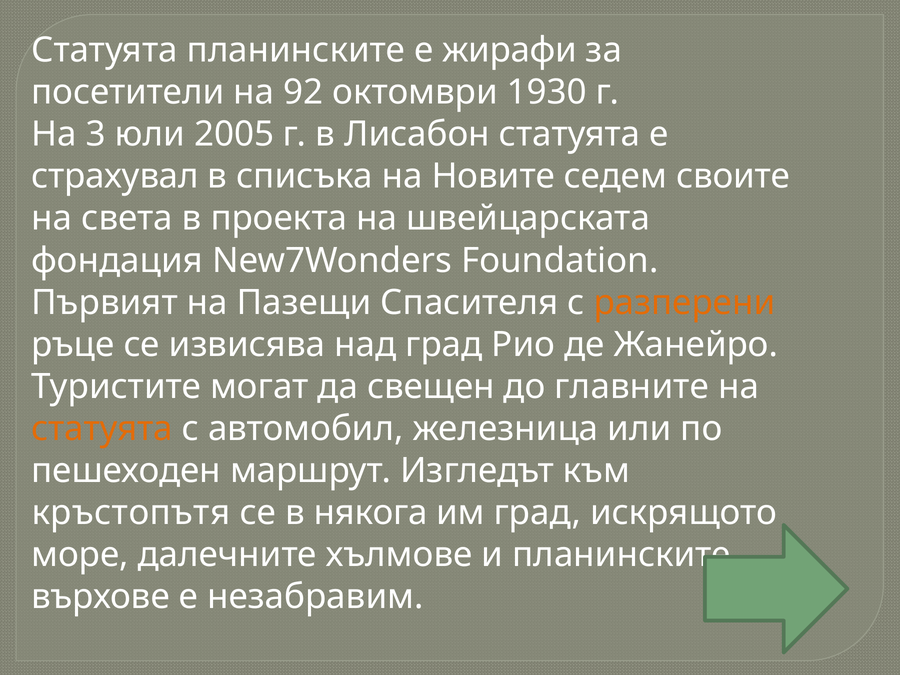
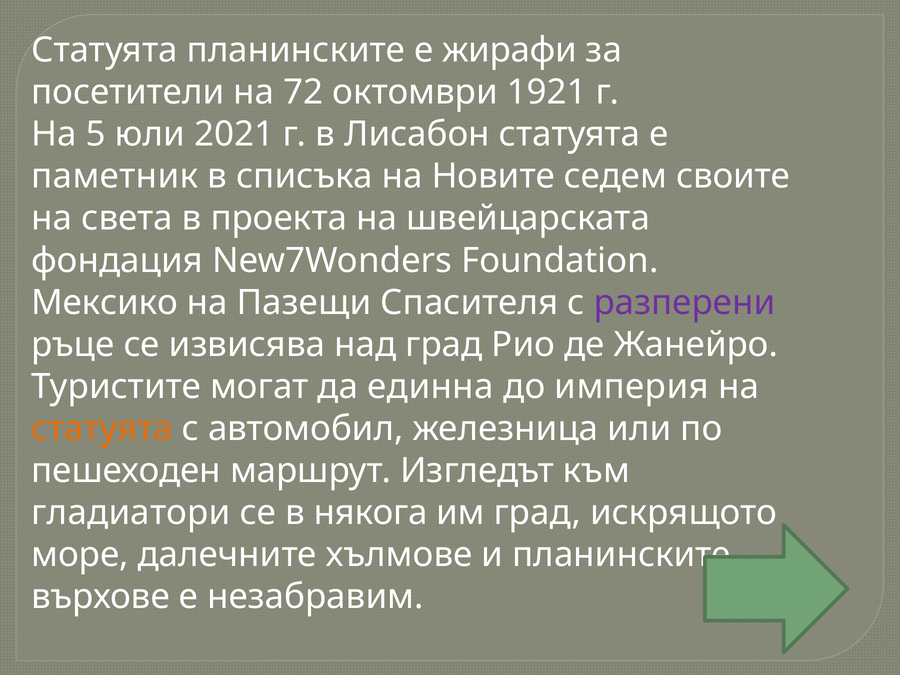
92: 92 -> 72
1930: 1930 -> 1921
3: 3 -> 5
2005: 2005 -> 2021
страхувал: страхувал -> паметник
Първият: Първият -> Мексико
разперени colour: orange -> purple
свещен: свещен -> единна
главните: главните -> империя
кръстопътя: кръстопътя -> гладиатори
